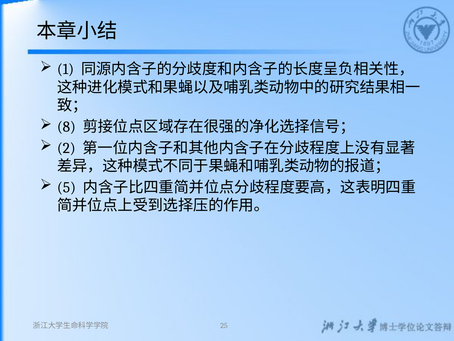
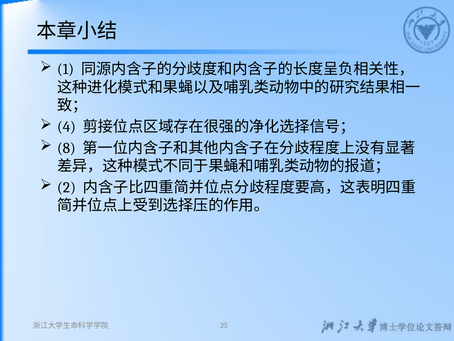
8: 8 -> 4
2: 2 -> 8
5: 5 -> 2
